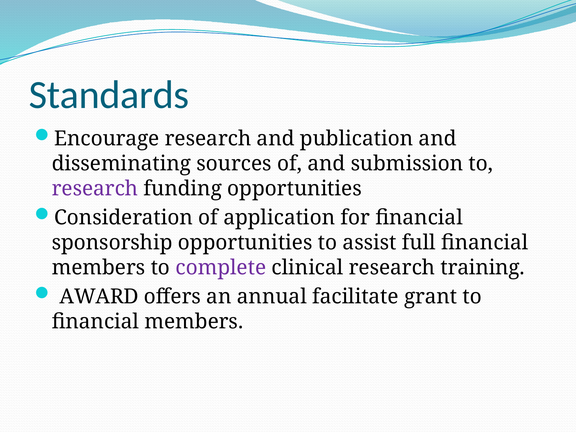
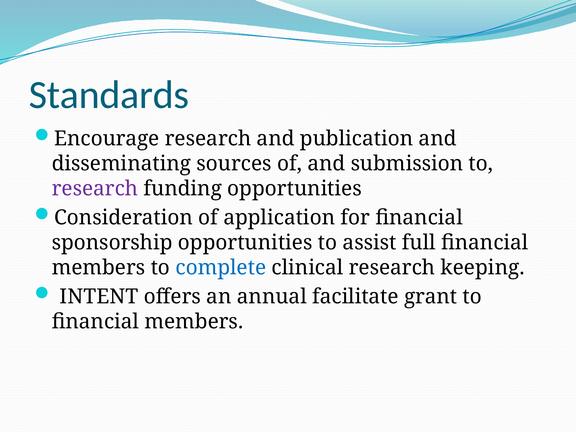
complete colour: purple -> blue
training: training -> keeping
AWARD: AWARD -> INTENT
